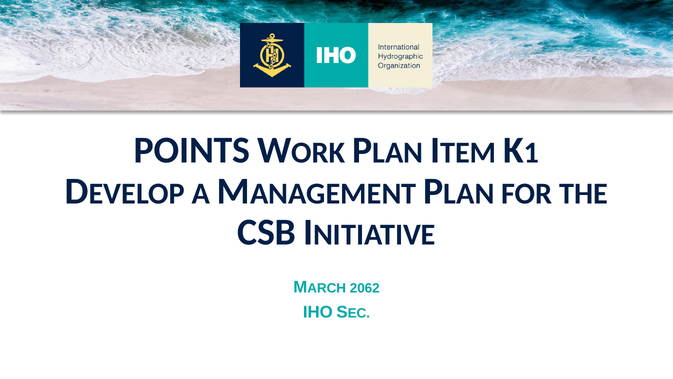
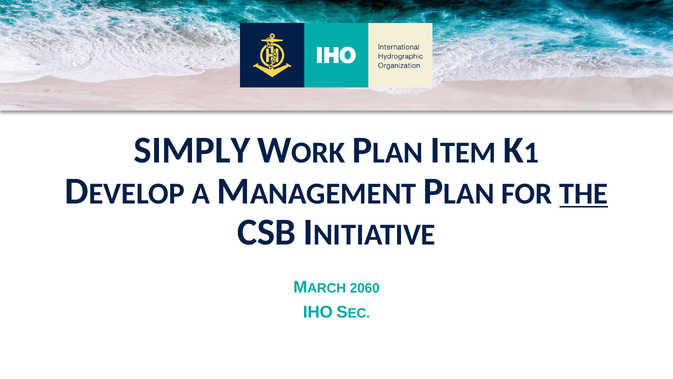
POINTS: POINTS -> SIMPLY
THE underline: none -> present
2062: 2062 -> 2060
